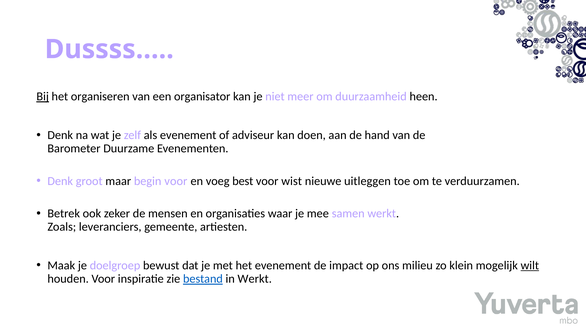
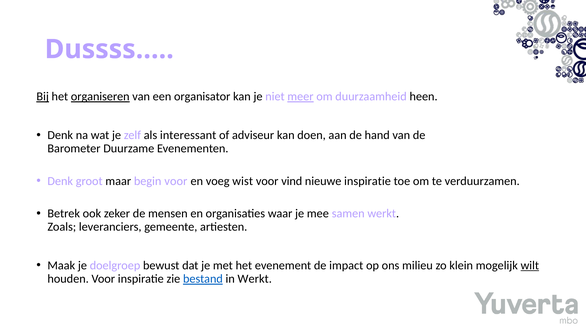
organiseren underline: none -> present
meer underline: none -> present
als evenement: evenement -> interessant
best: best -> wist
wist: wist -> vind
nieuwe uitleggen: uitleggen -> inspiratie
